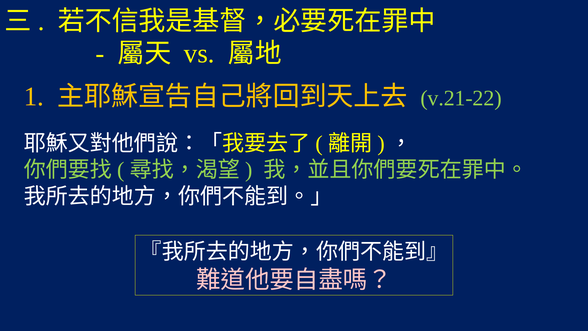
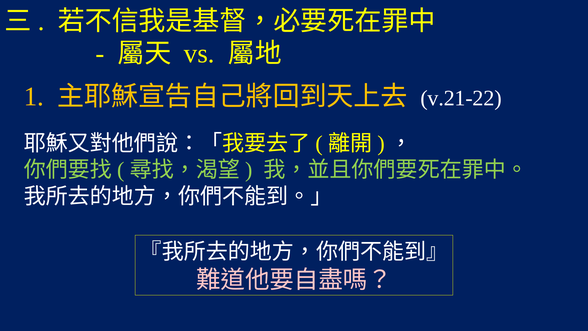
v.21-22 colour: light green -> white
